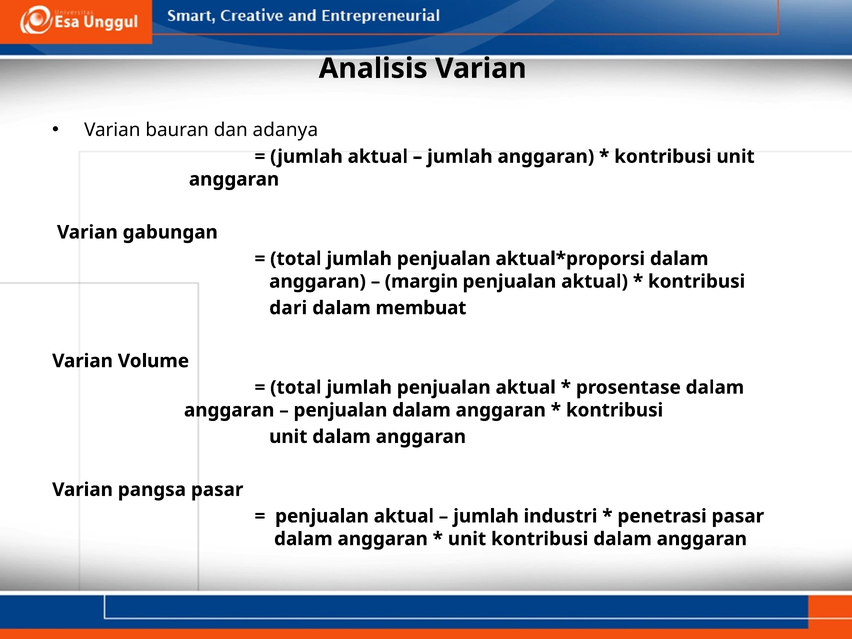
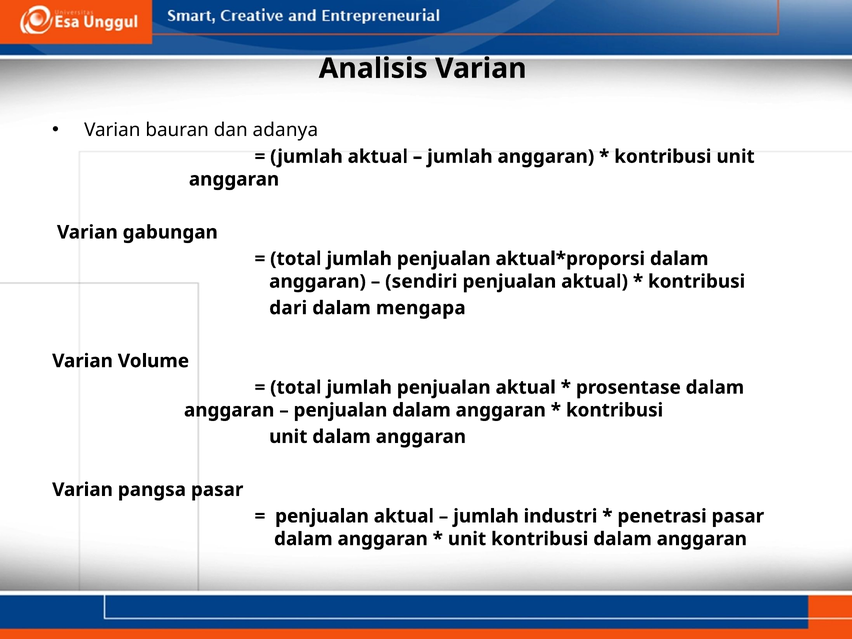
margin: margin -> sendiri
membuat: membuat -> mengapa
